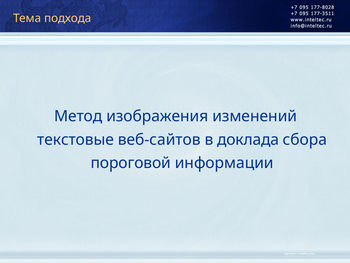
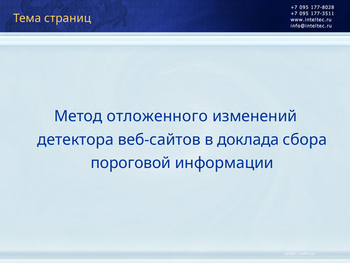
подхода: подхода -> страниц
изображения: изображения -> отложенного
текстовые: текстовые -> детектора
